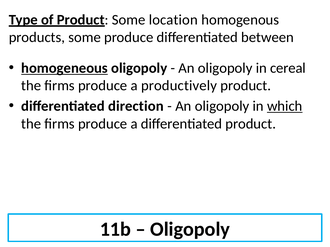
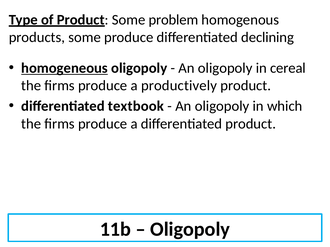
location: location -> problem
between: between -> declining
direction: direction -> textbook
which underline: present -> none
